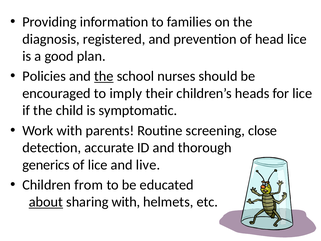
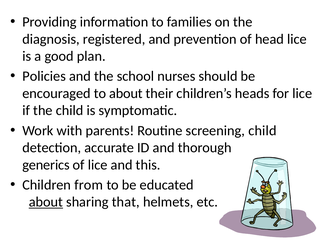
the at (104, 76) underline: present -> none
to imply: imply -> about
screening close: close -> child
live: live -> this
sharing with: with -> that
